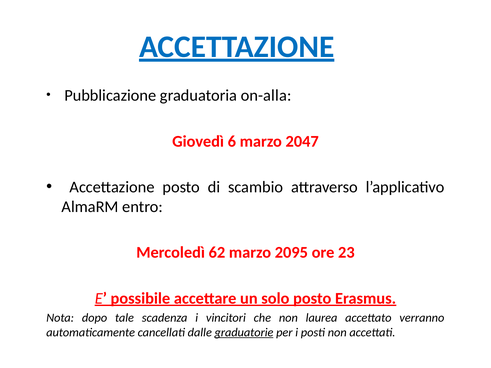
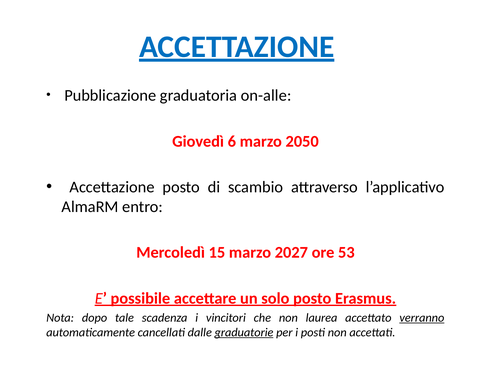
on-alla: on-alla -> on-alle
2047: 2047 -> 2050
62: 62 -> 15
2095: 2095 -> 2027
23: 23 -> 53
verranno underline: none -> present
